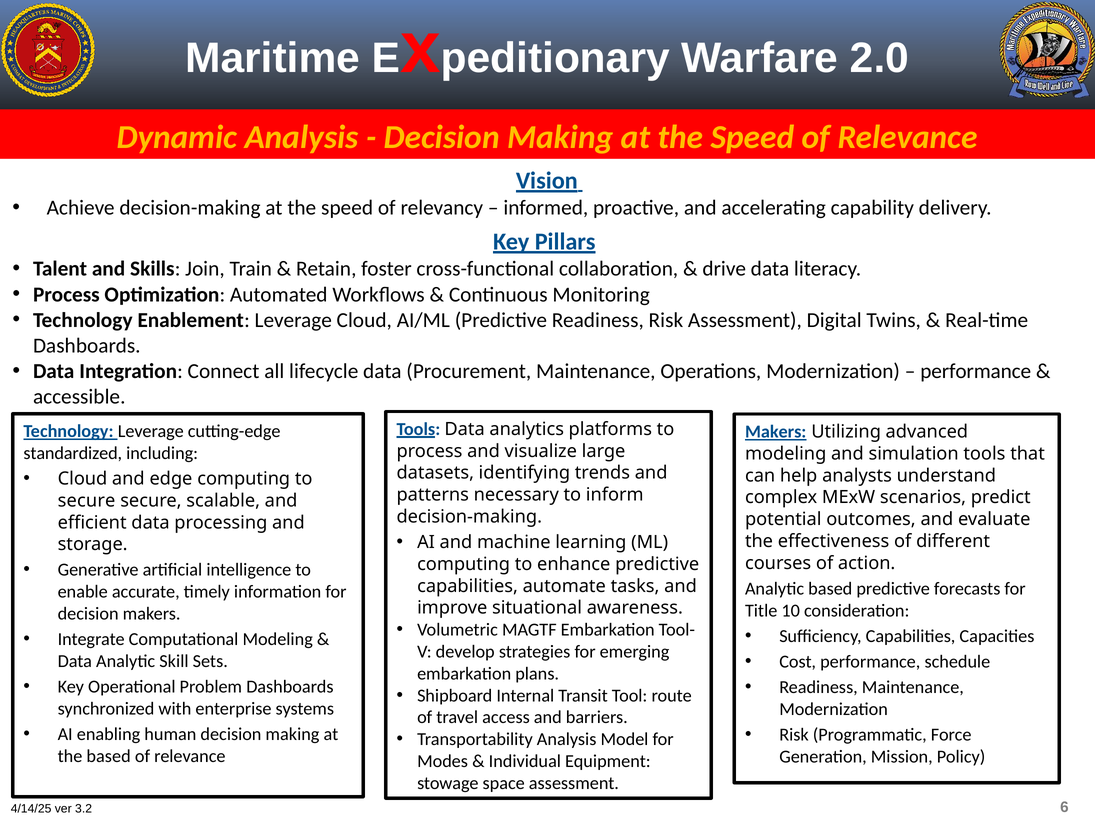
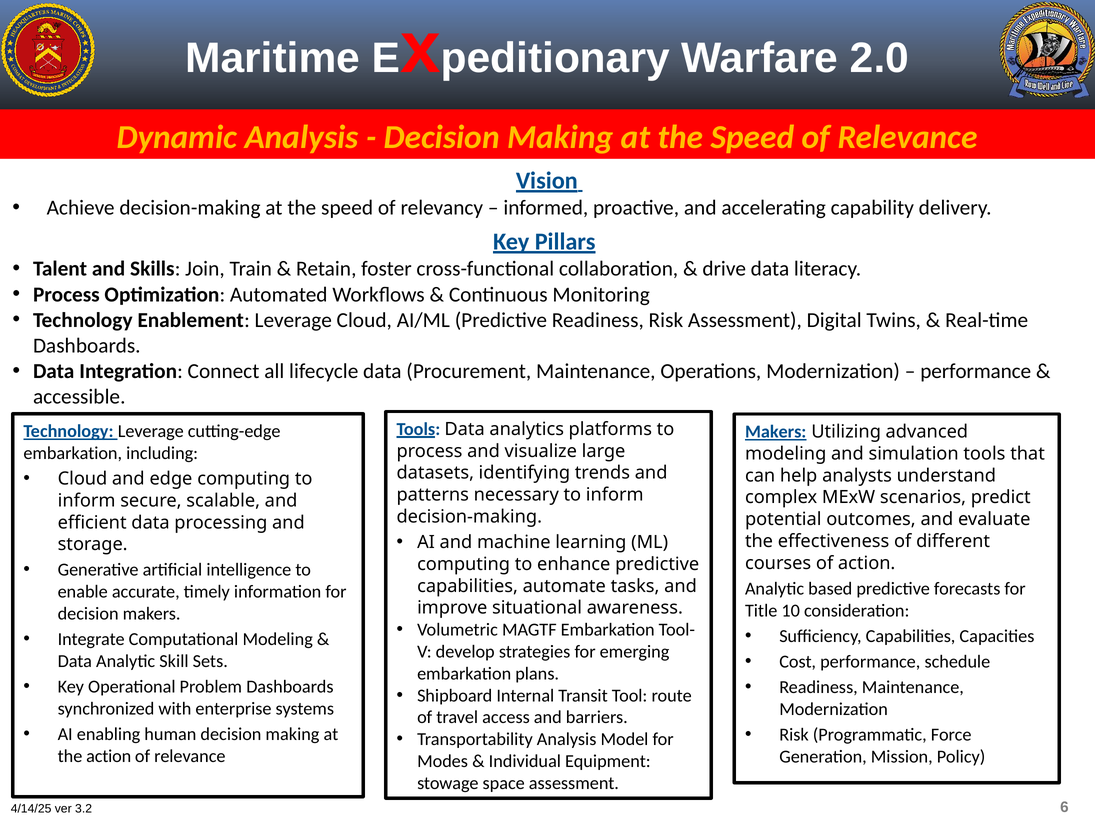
standardized at (73, 453): standardized -> embarkation
secure at (87, 501): secure -> inform
the based: based -> action
